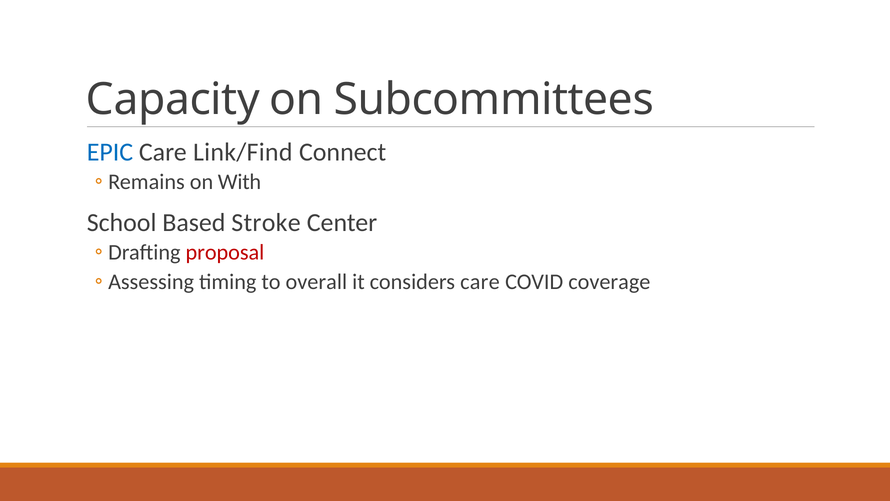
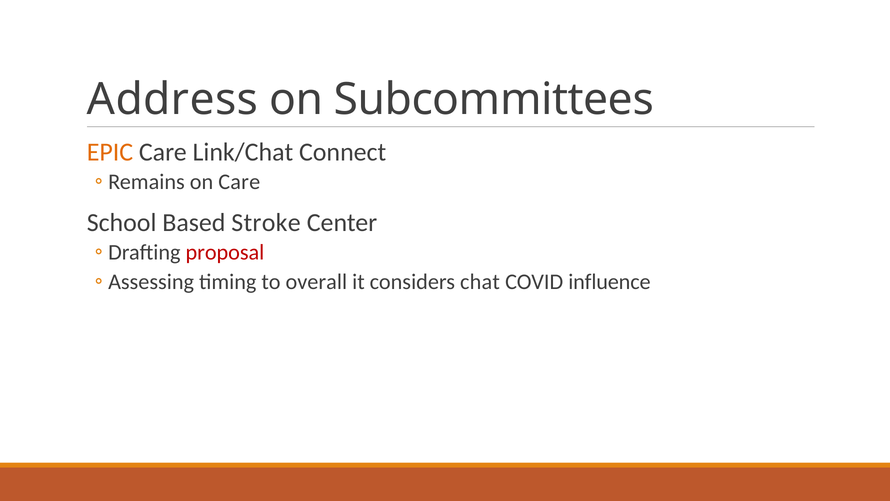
Capacity: Capacity -> Address
EPIC colour: blue -> orange
Link/Find: Link/Find -> Link/Chat
on With: With -> Care
considers care: care -> chat
coverage: coverage -> influence
